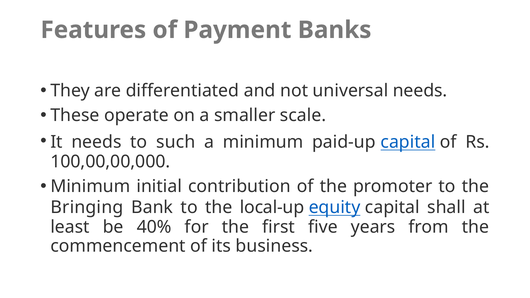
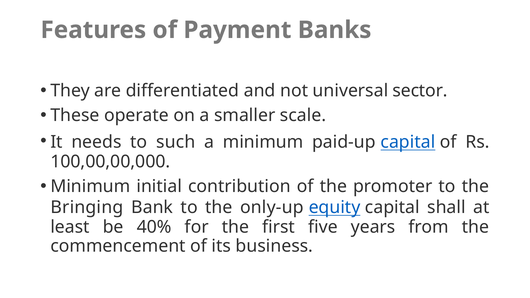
universal needs: needs -> sector
local-up: local-up -> only-up
